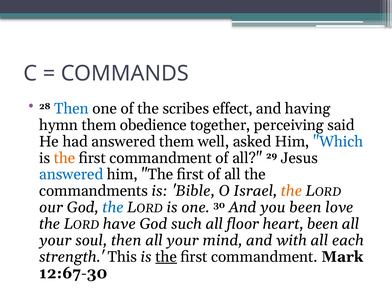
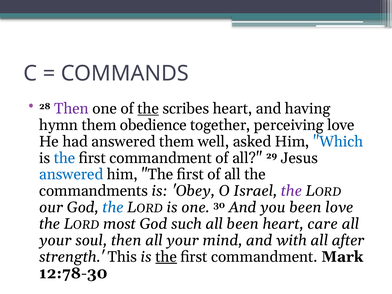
Then at (71, 109) colour: blue -> purple
the at (148, 109) underline: none -> present
scribes effect: effect -> heart
perceiving said: said -> love
the at (65, 158) colour: orange -> blue
Bible: Bible -> Obey
the at (291, 191) colour: orange -> purple
have: have -> most
all floor: floor -> been
heart been: been -> care
each: each -> after
12:67-30: 12:67-30 -> 12:78-30
